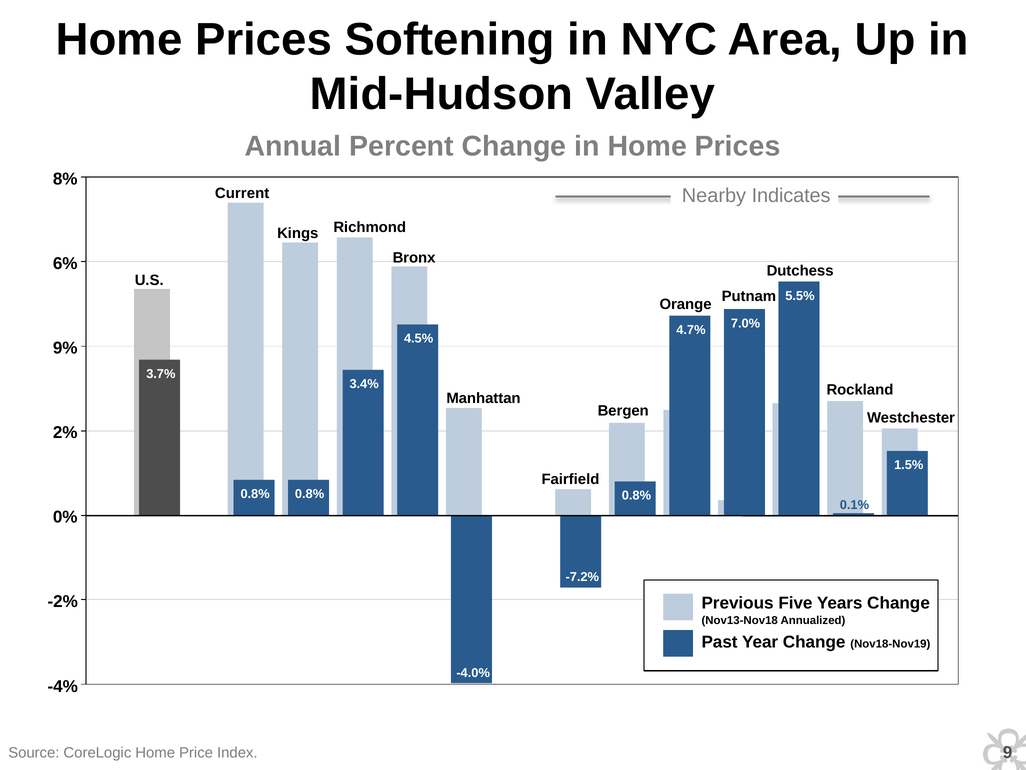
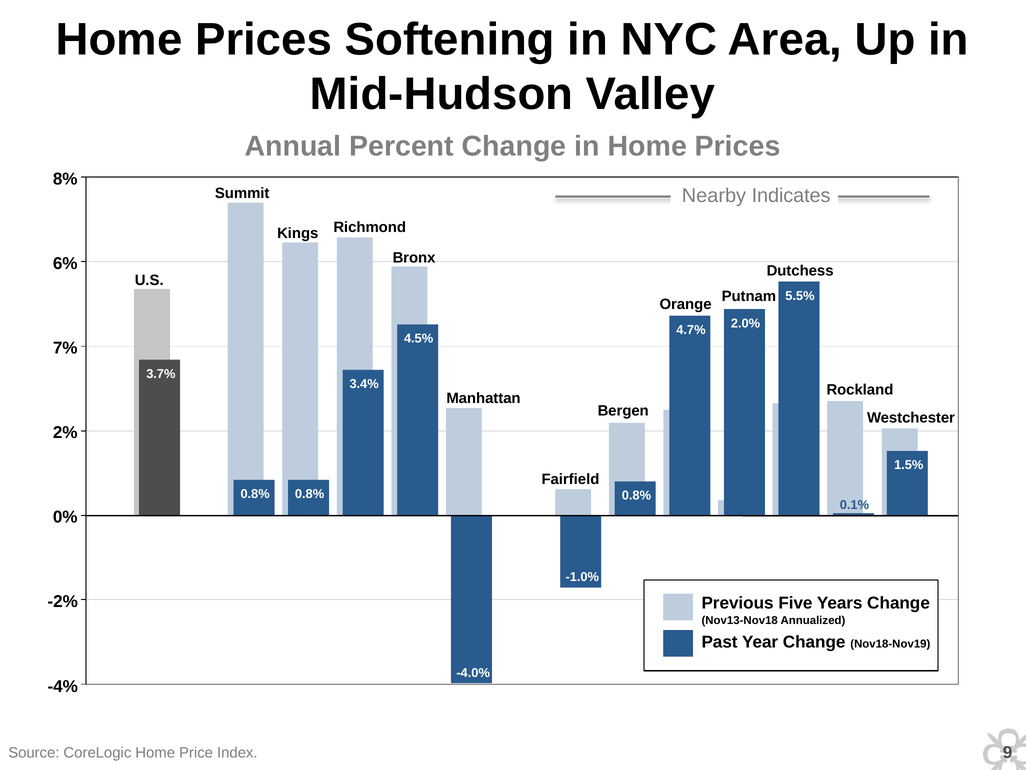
Current: Current -> Summit
7.0%: 7.0% -> 2.0%
9%: 9% -> 7%
-7.2%: -7.2% -> -1.0%
